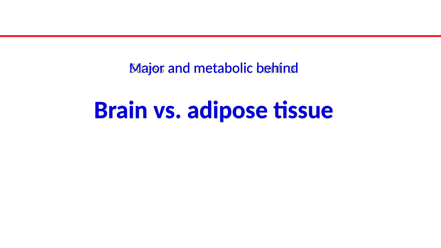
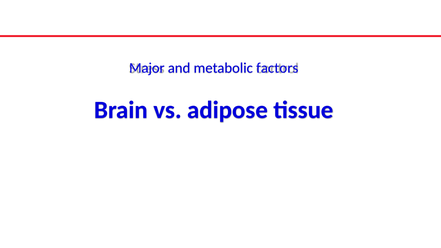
behind: behind -> factors
